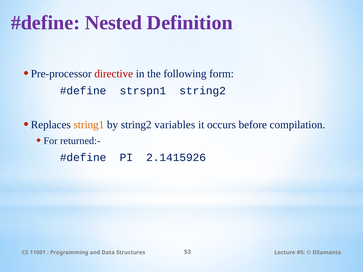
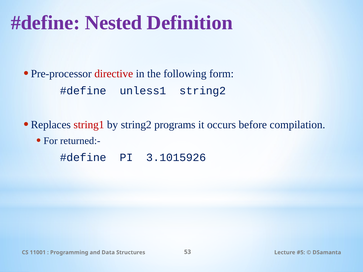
strspn1: strspn1 -> unless1
string1 colour: orange -> red
variables: variables -> programs
2.1415926: 2.1415926 -> 3.1015926
